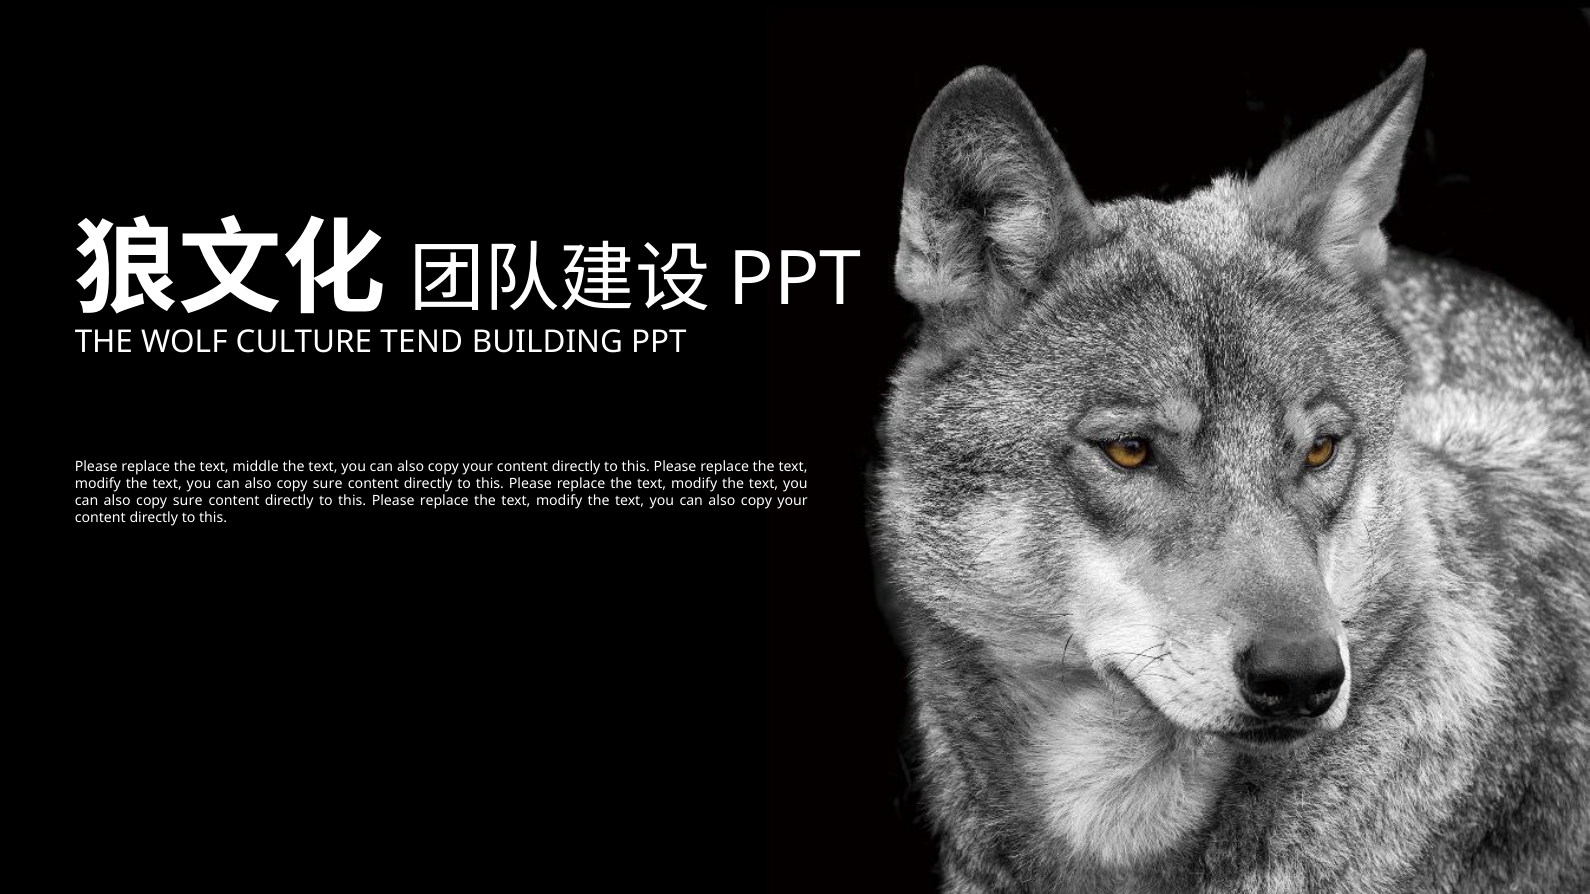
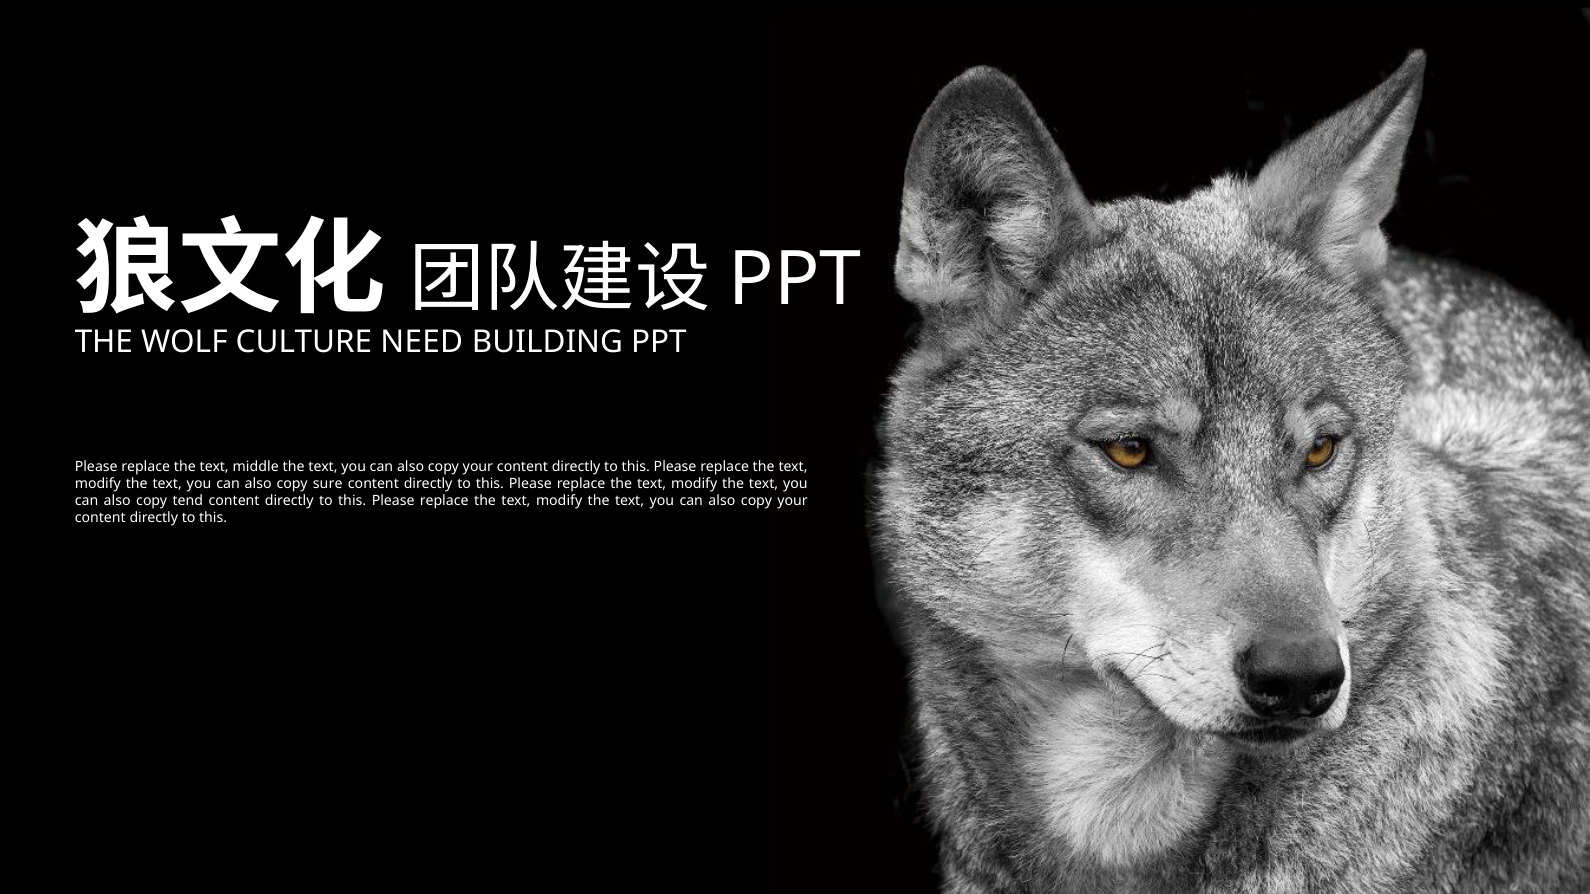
TEND: TEND -> NEED
sure at (188, 501): sure -> tend
